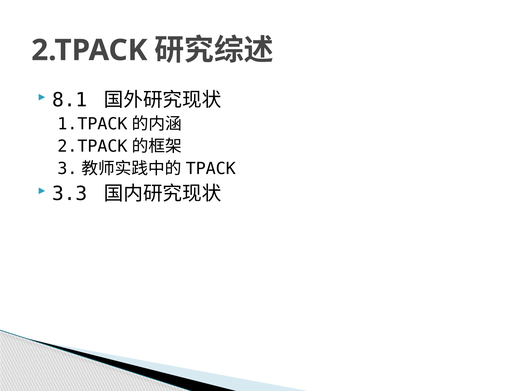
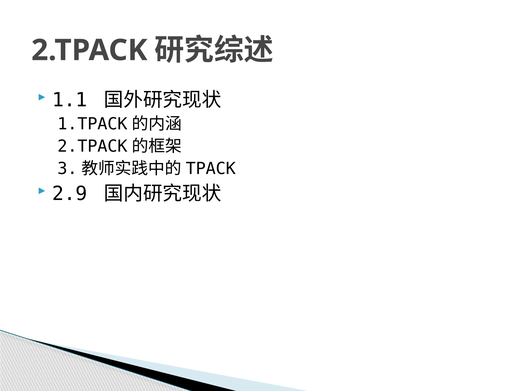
8.1: 8.1 -> 1.1
3.3: 3.3 -> 2.9
